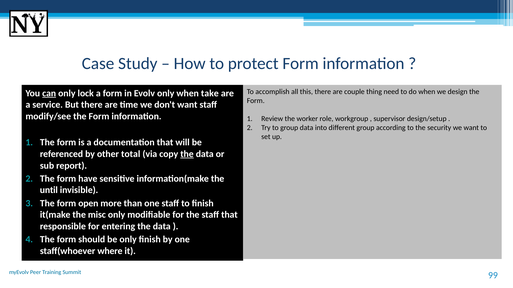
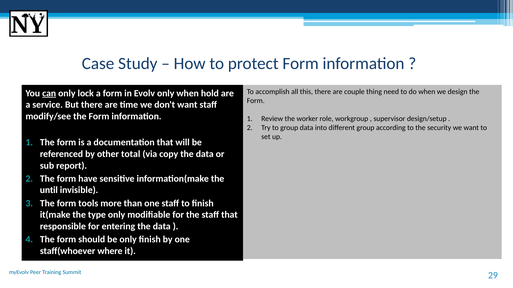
take: take -> hold
the at (187, 154) underline: present -> none
open: open -> tools
misc: misc -> type
99: 99 -> 29
